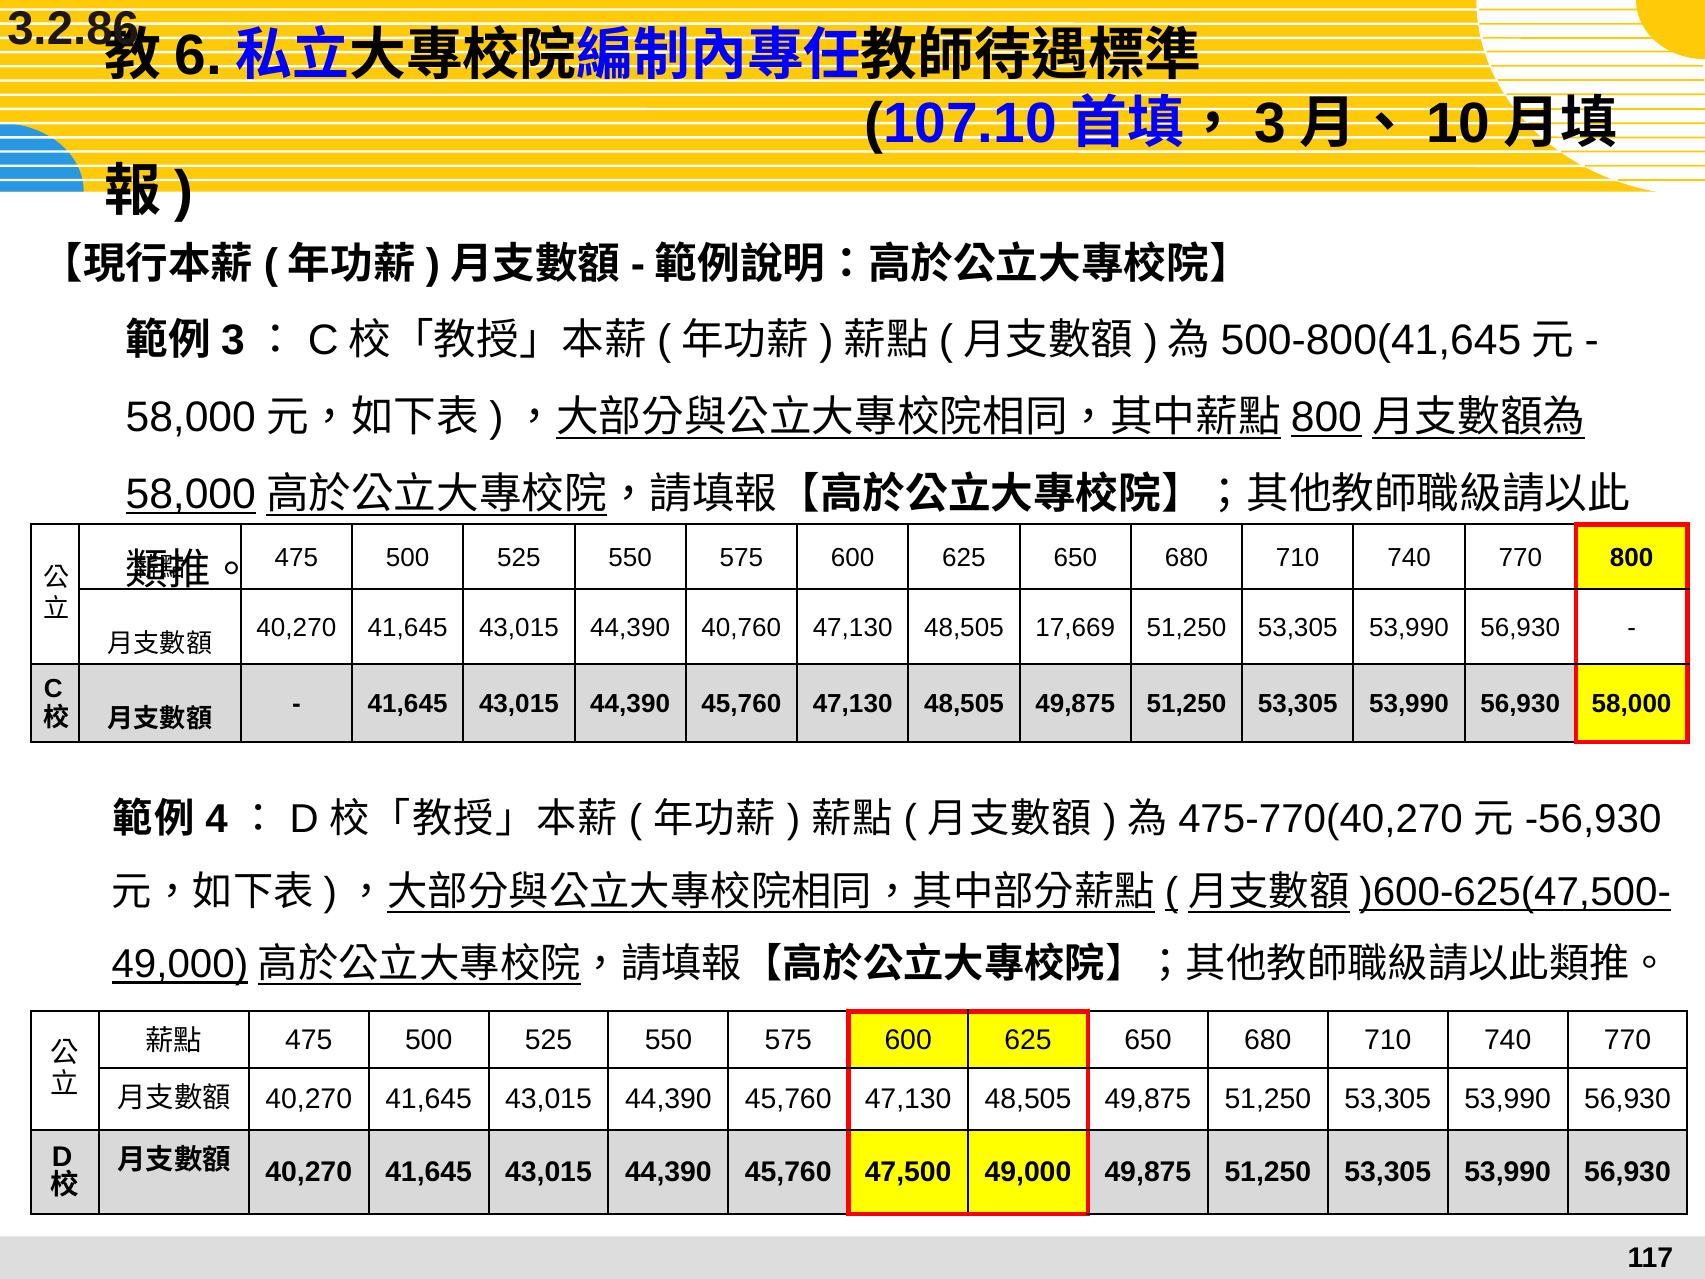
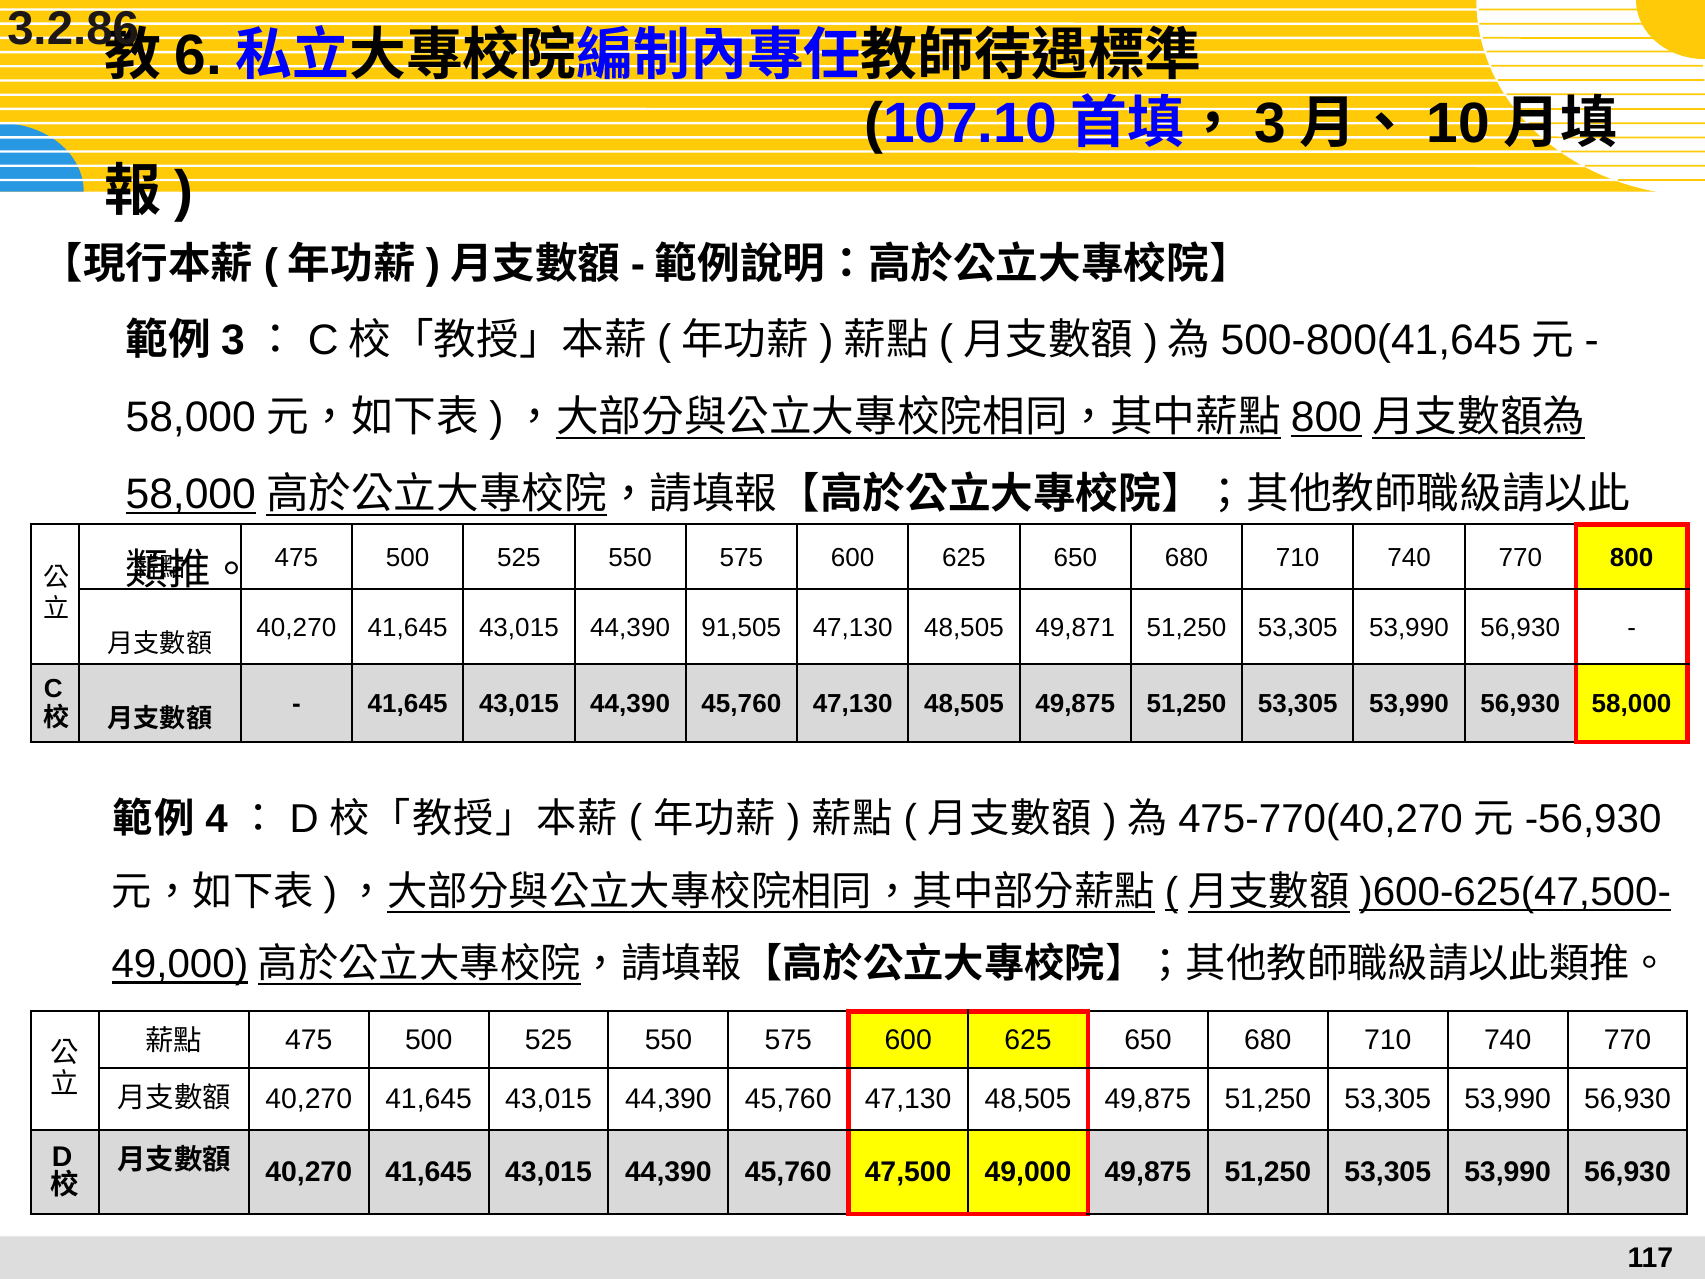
40,760: 40,760 -> 91,505
17,669: 17,669 -> 49,871
